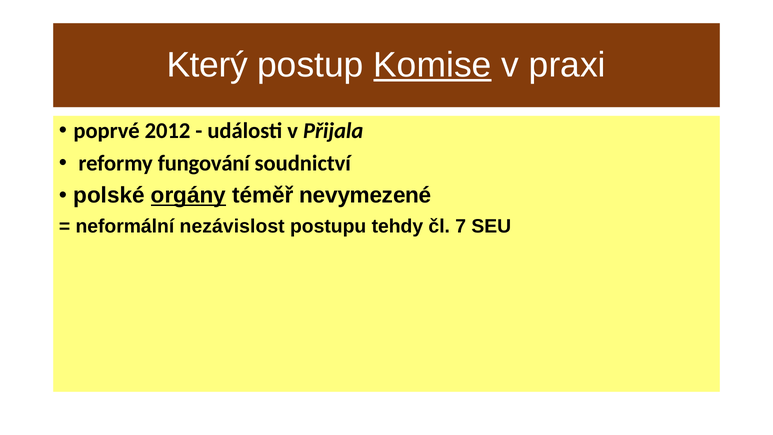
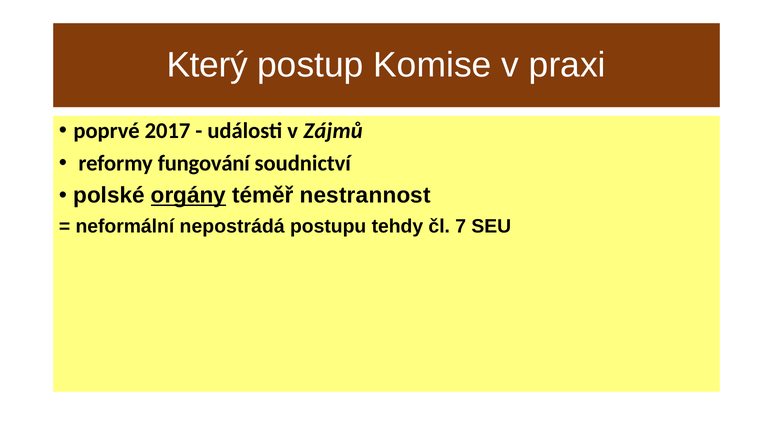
Komise underline: present -> none
2012: 2012 -> 2017
Přijala: Přijala -> Zájmů
nevymezené: nevymezené -> nestrannost
nezávislost: nezávislost -> nepostrádá
